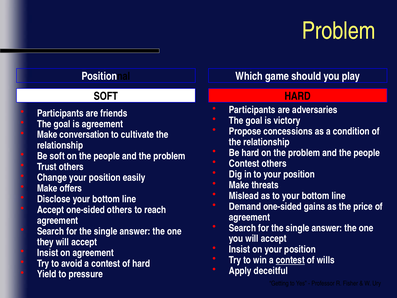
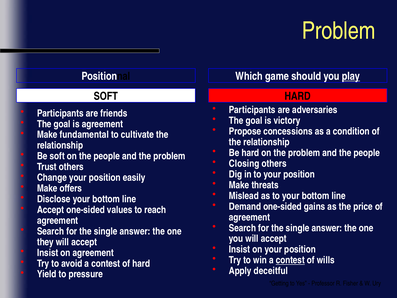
play underline: none -> present
conversation: conversation -> fundamental
Contest at (244, 163): Contest -> Closing
one-sided others: others -> values
